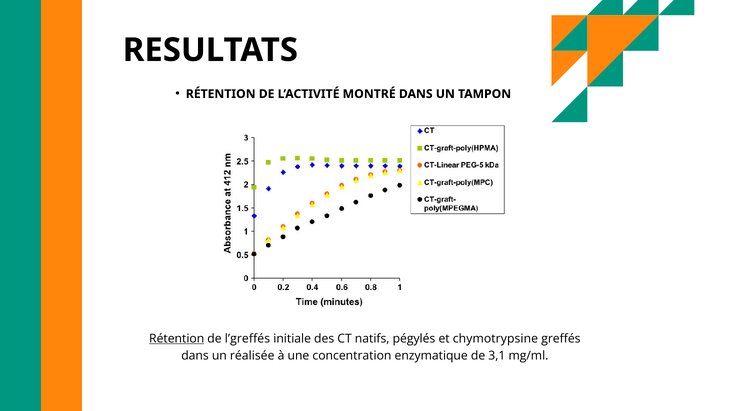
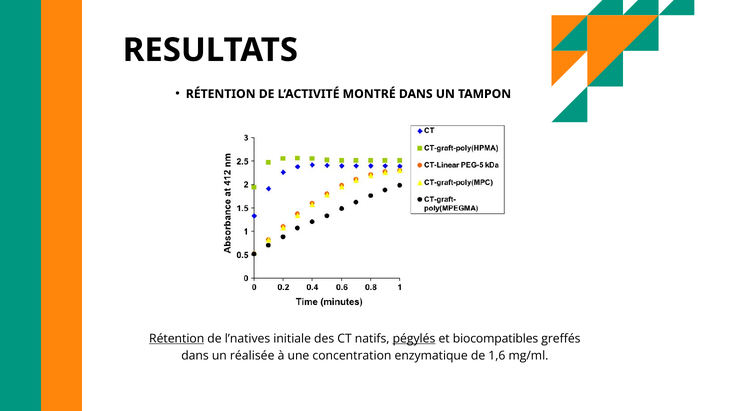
l’greffés: l’greffés -> l’natives
pégylés underline: none -> present
chymotrypsine: chymotrypsine -> biocompatibles
3,1: 3,1 -> 1,6
